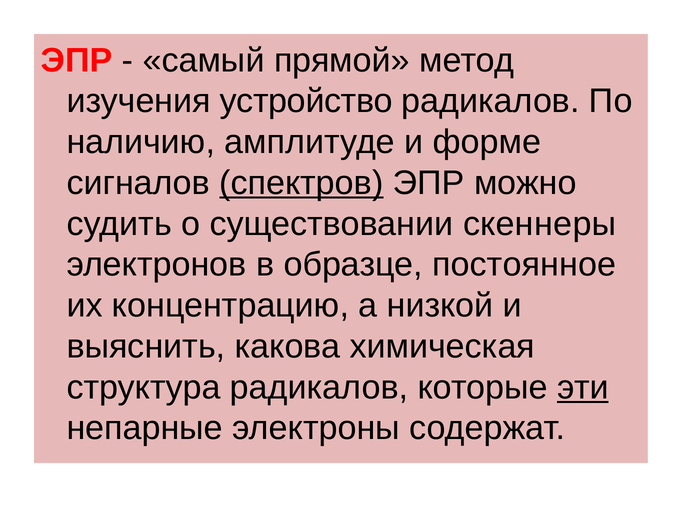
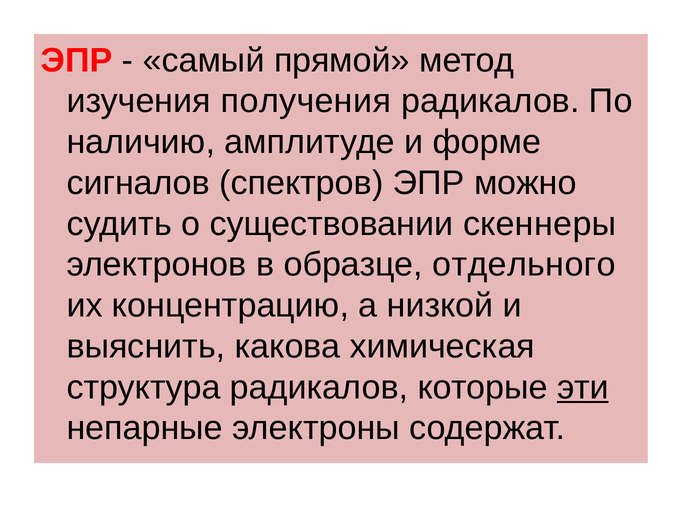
устройство: устройство -> получения
спектров underline: present -> none
постоянное: постоянное -> отдельного
